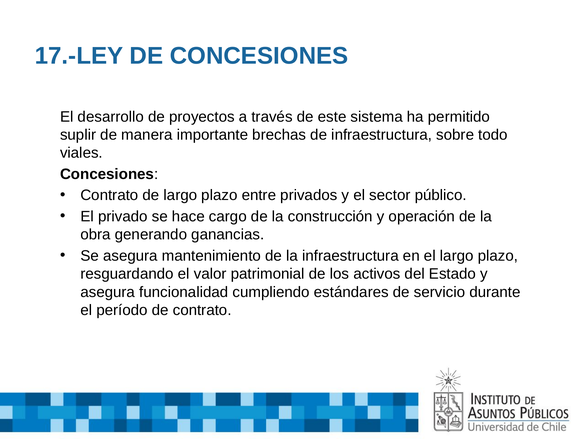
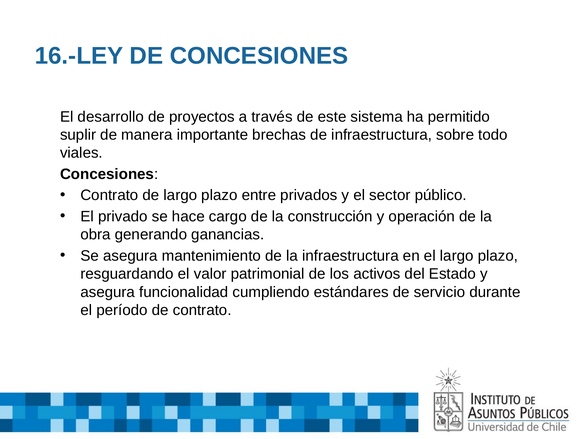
17.-LEY: 17.-LEY -> 16.-LEY
